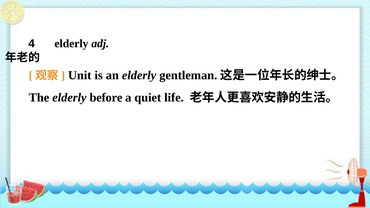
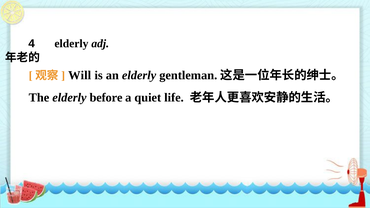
Unit: Unit -> Will
